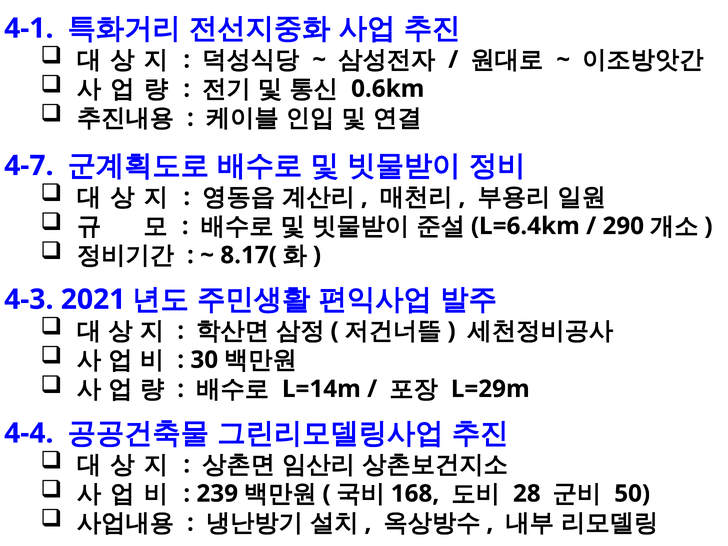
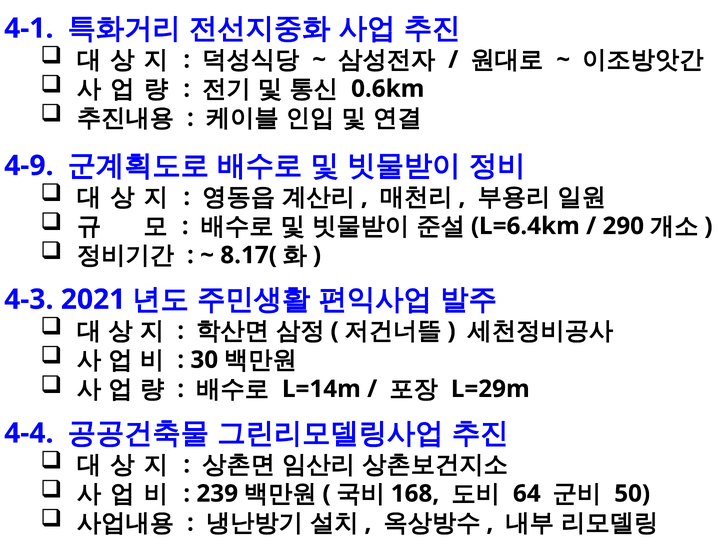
4-7: 4-7 -> 4-9
28: 28 -> 64
